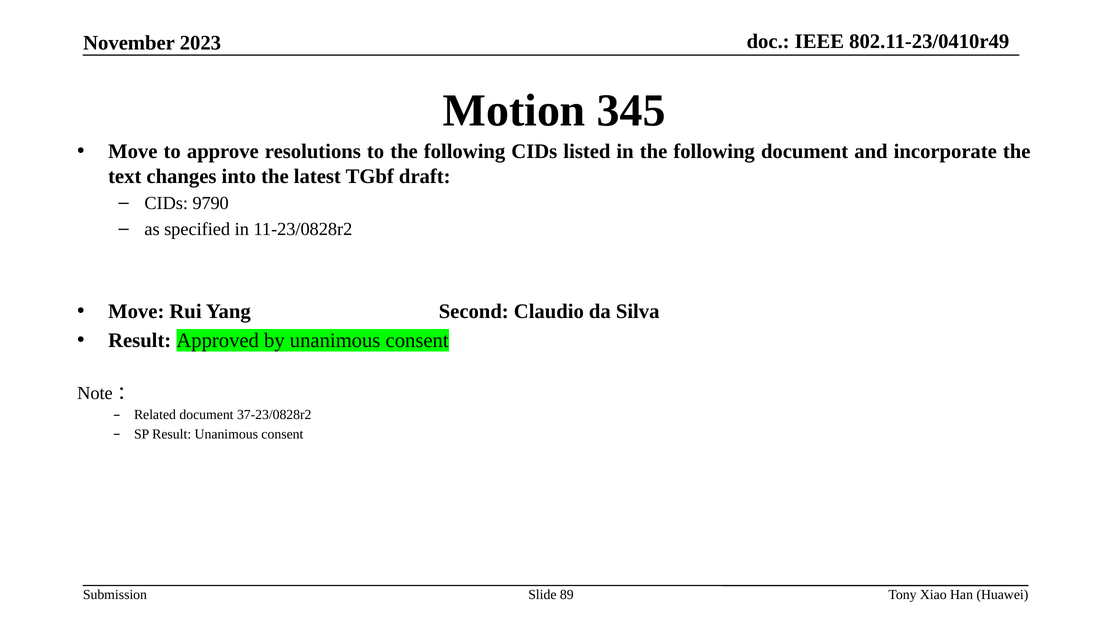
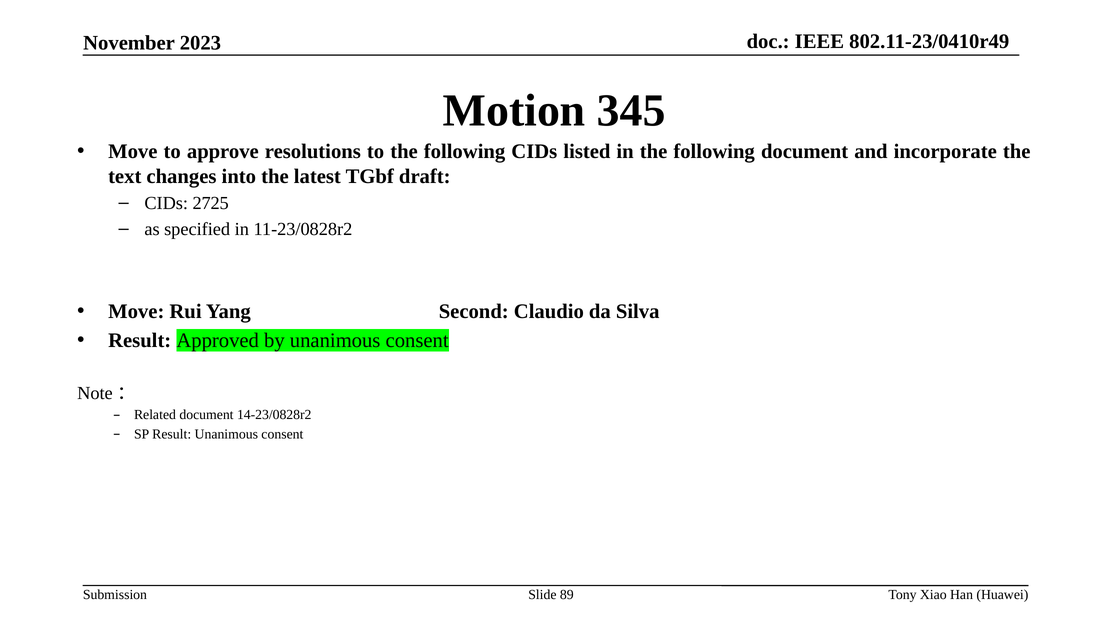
9790: 9790 -> 2725
37-23/0828r2: 37-23/0828r2 -> 14-23/0828r2
